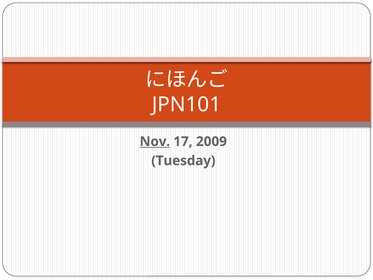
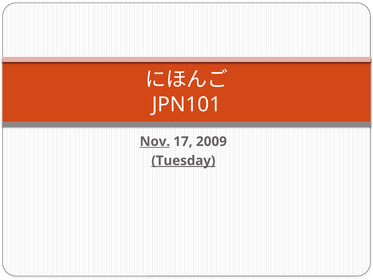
Tuesday underline: none -> present
